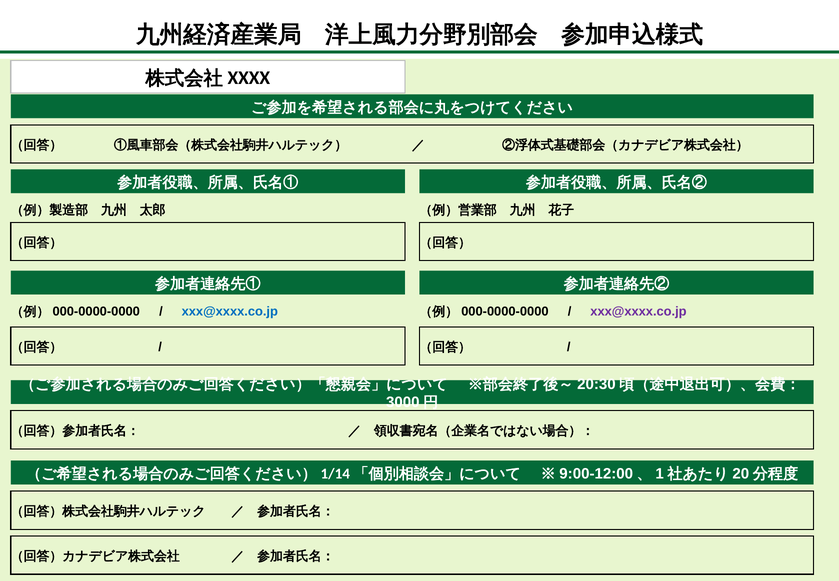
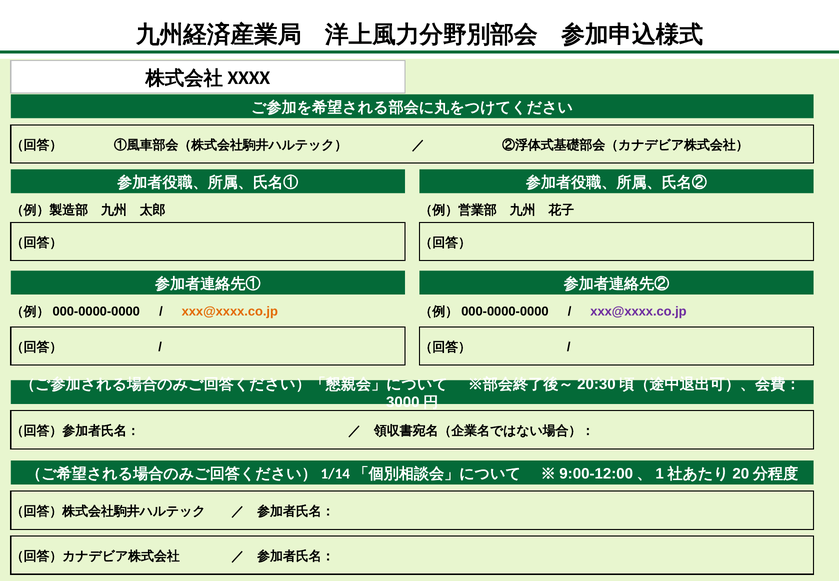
xxx@xxxx.co.jp at (230, 311) colour: blue -> orange
